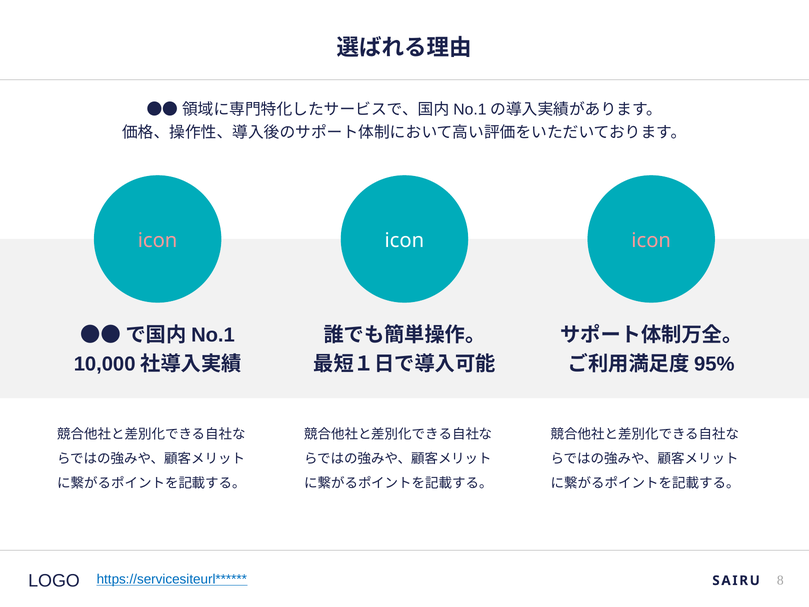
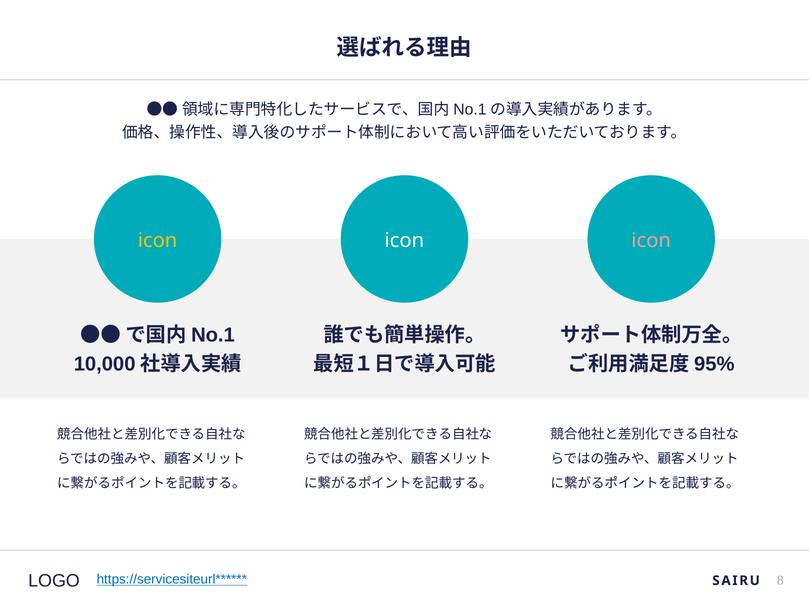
icon at (158, 240) colour: pink -> yellow
